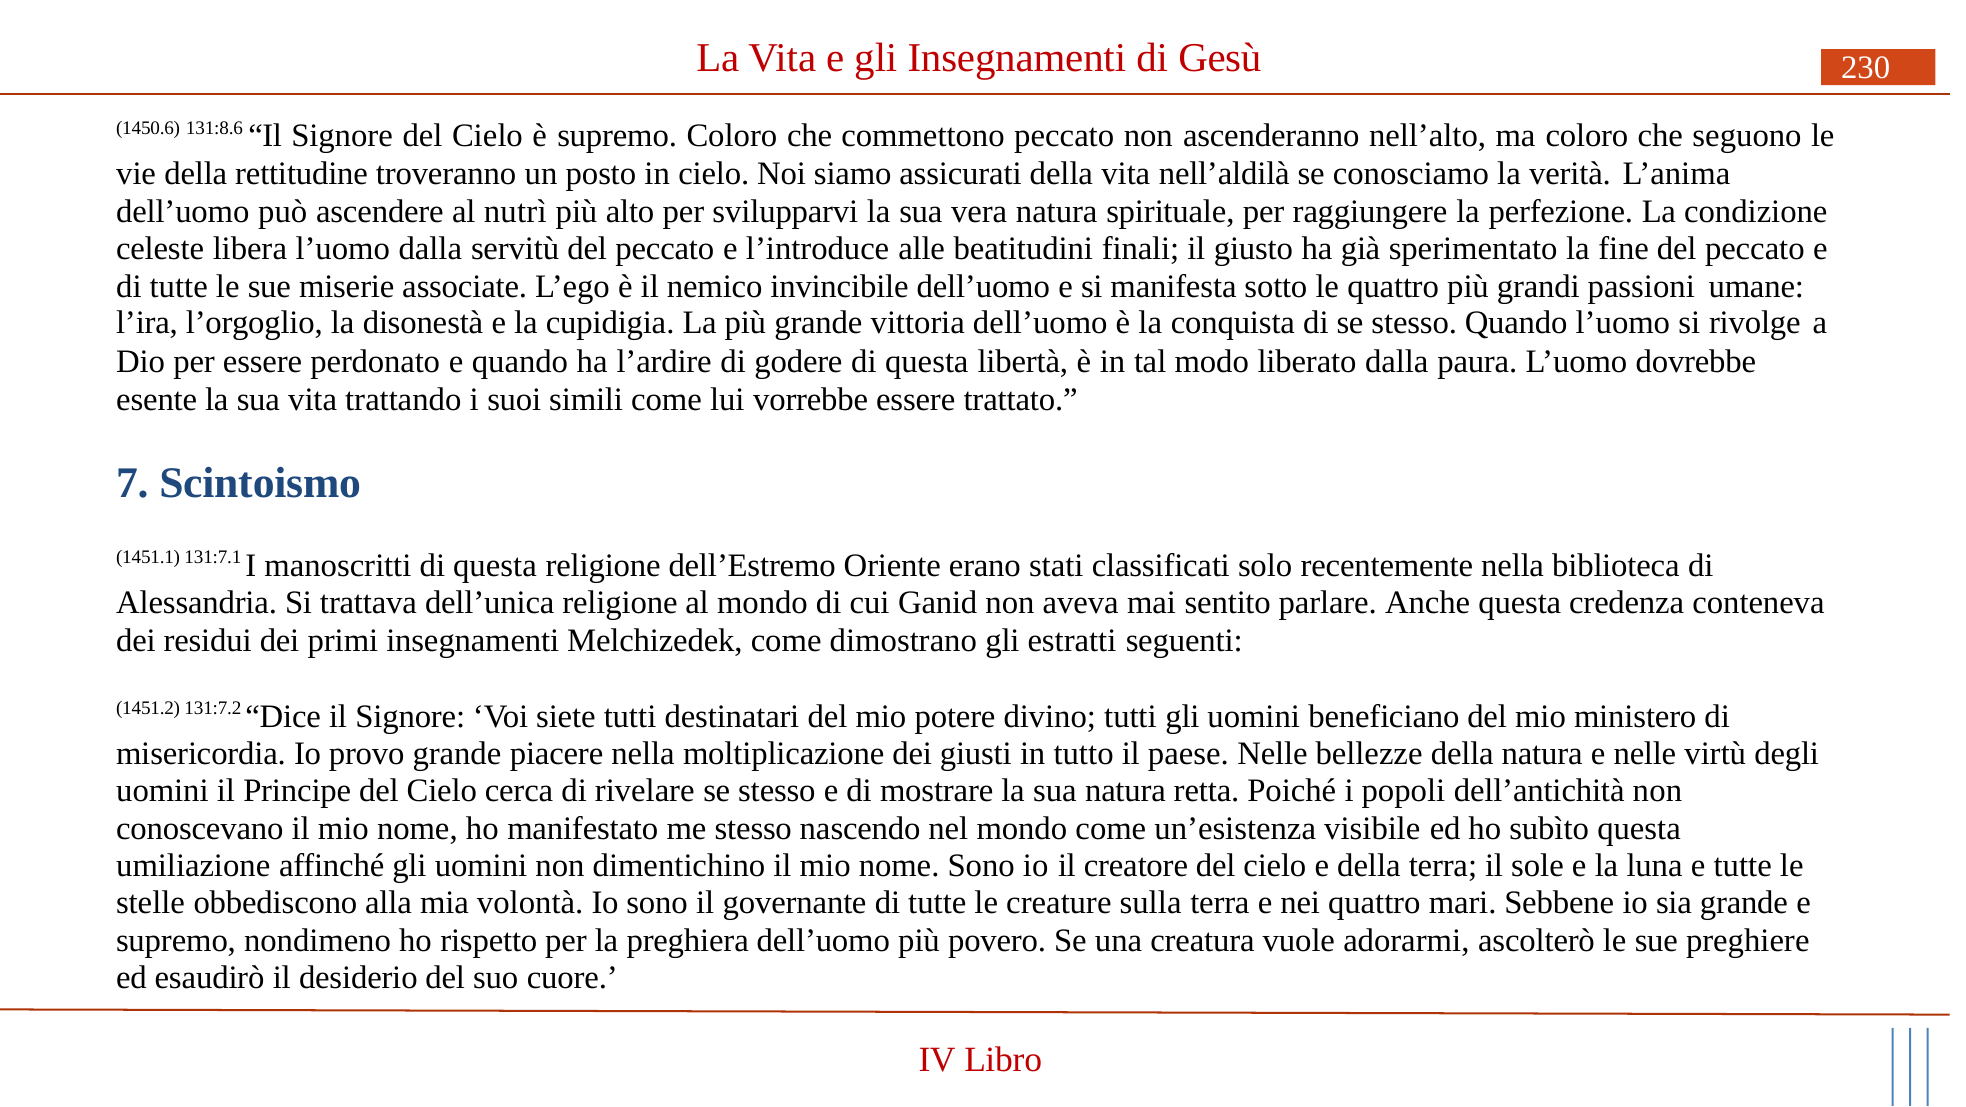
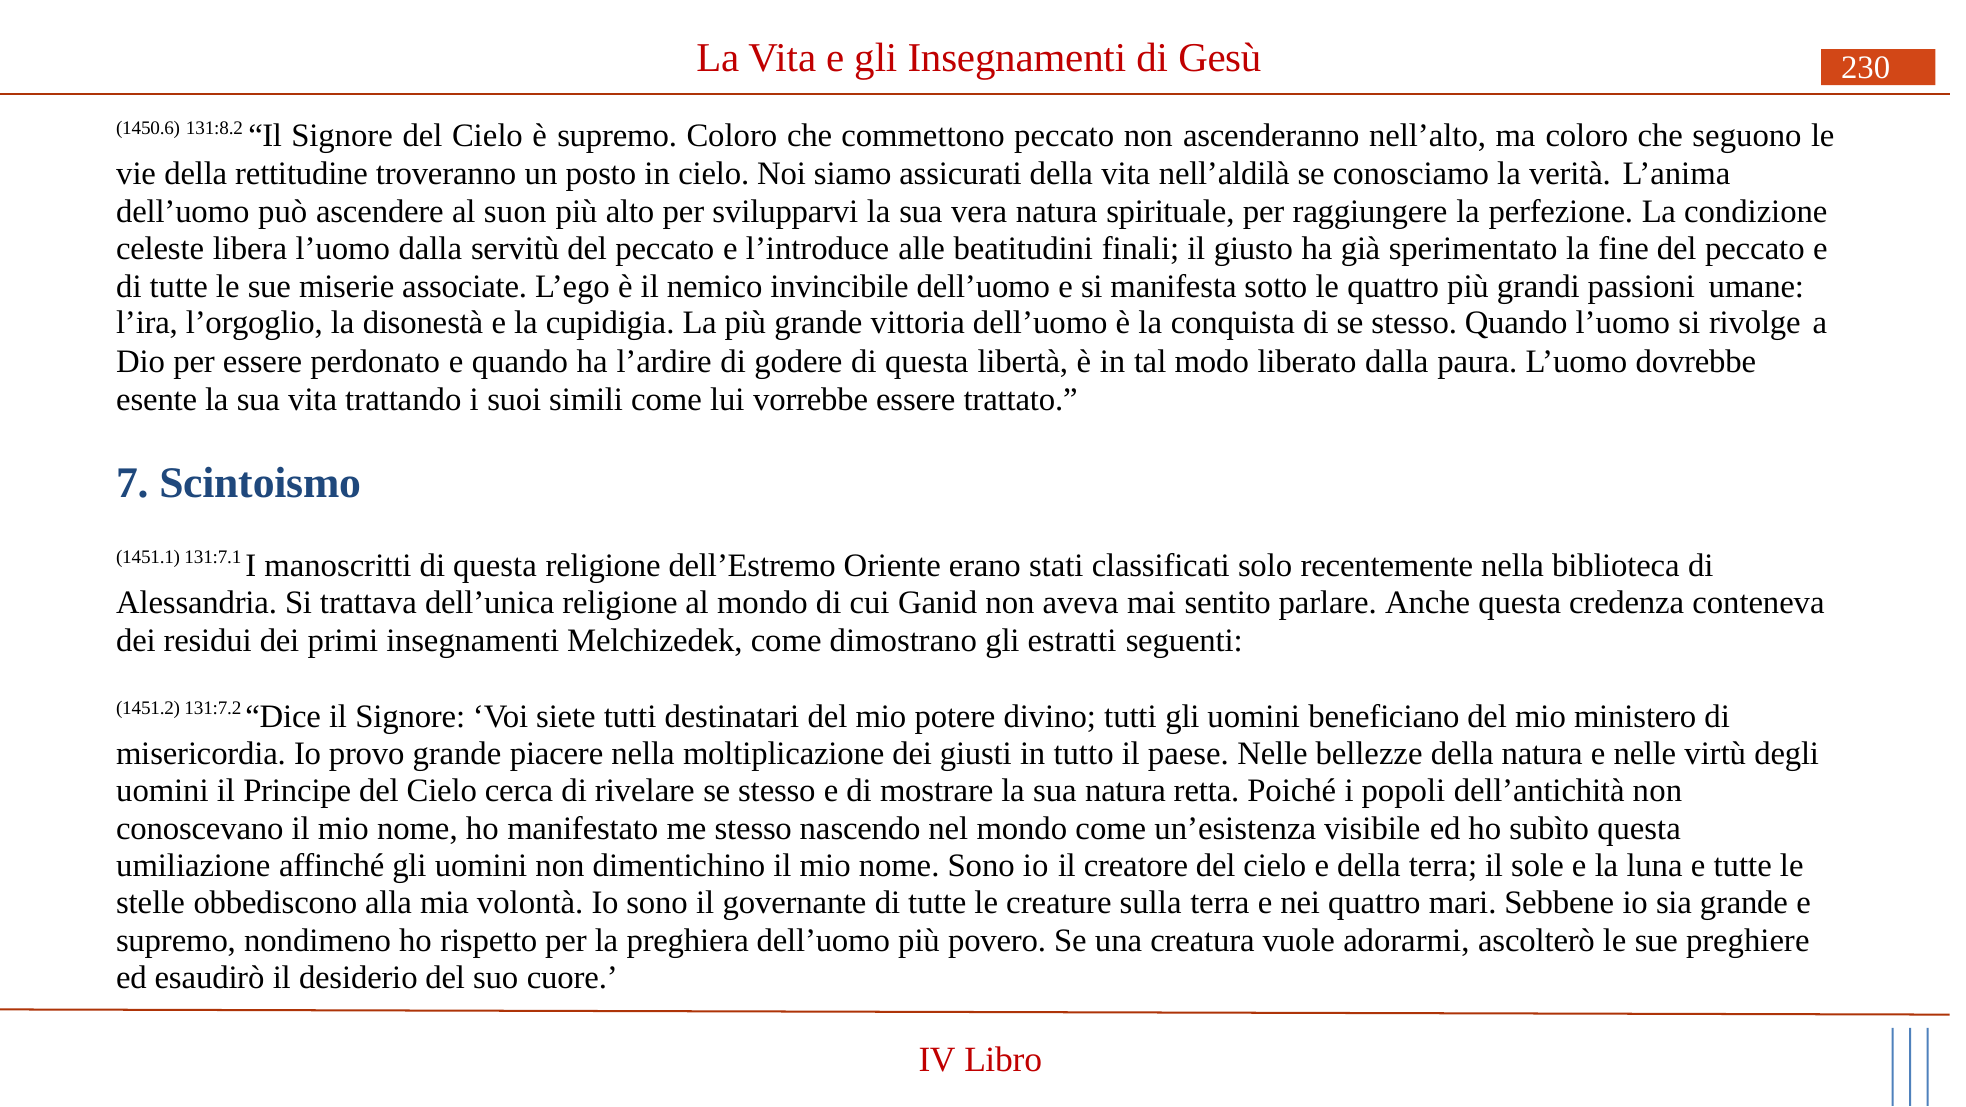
131:8.6: 131:8.6 -> 131:8.2
nutrì: nutrì -> suon
